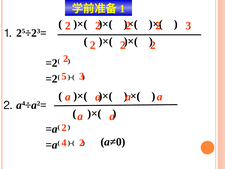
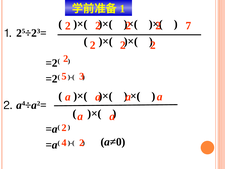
3 at (188, 26): 3 -> 7
